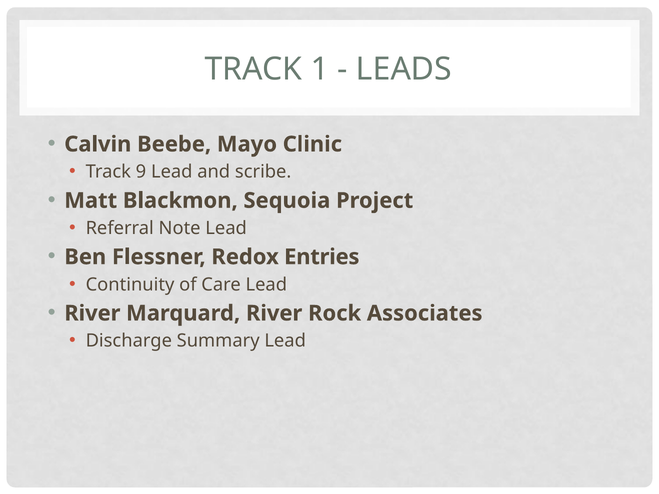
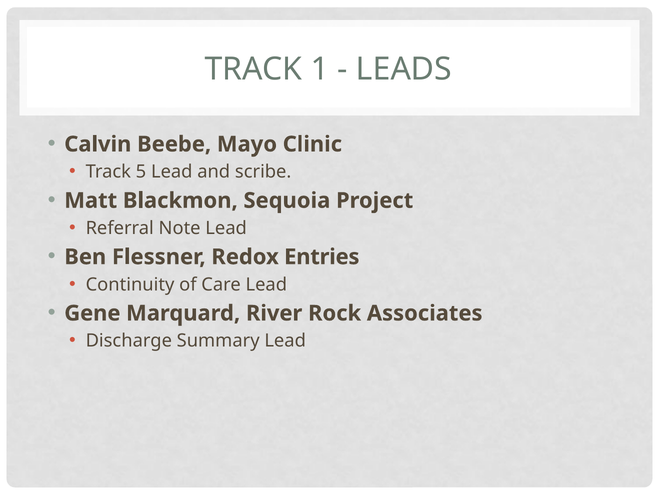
9: 9 -> 5
River at (92, 313): River -> Gene
